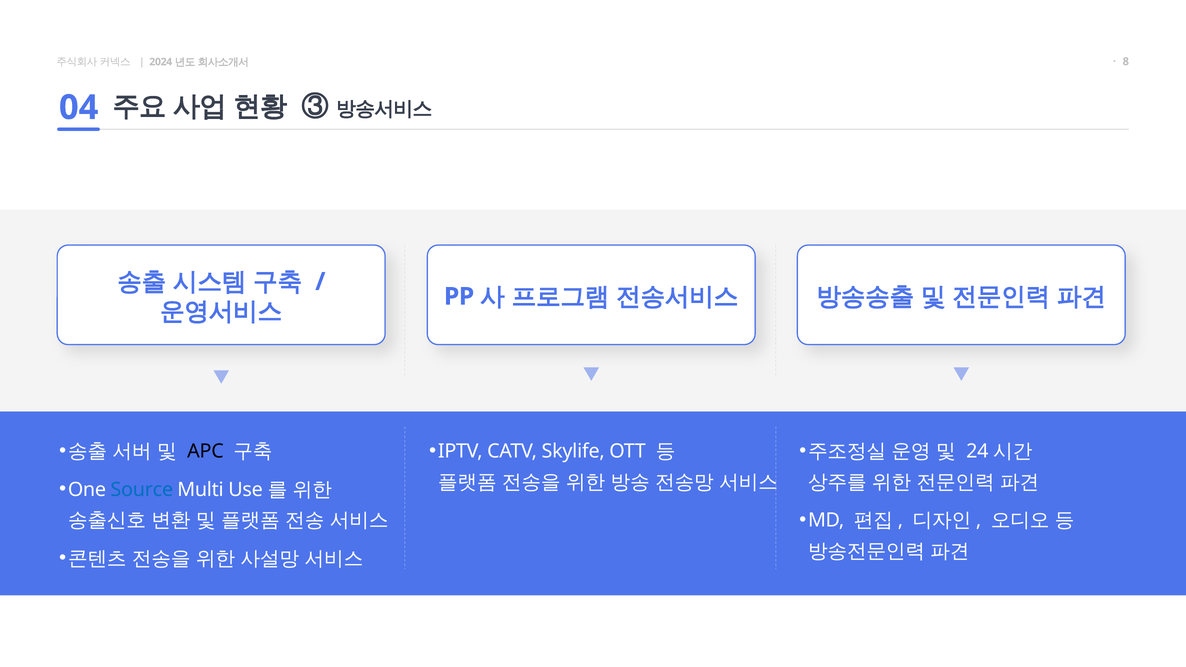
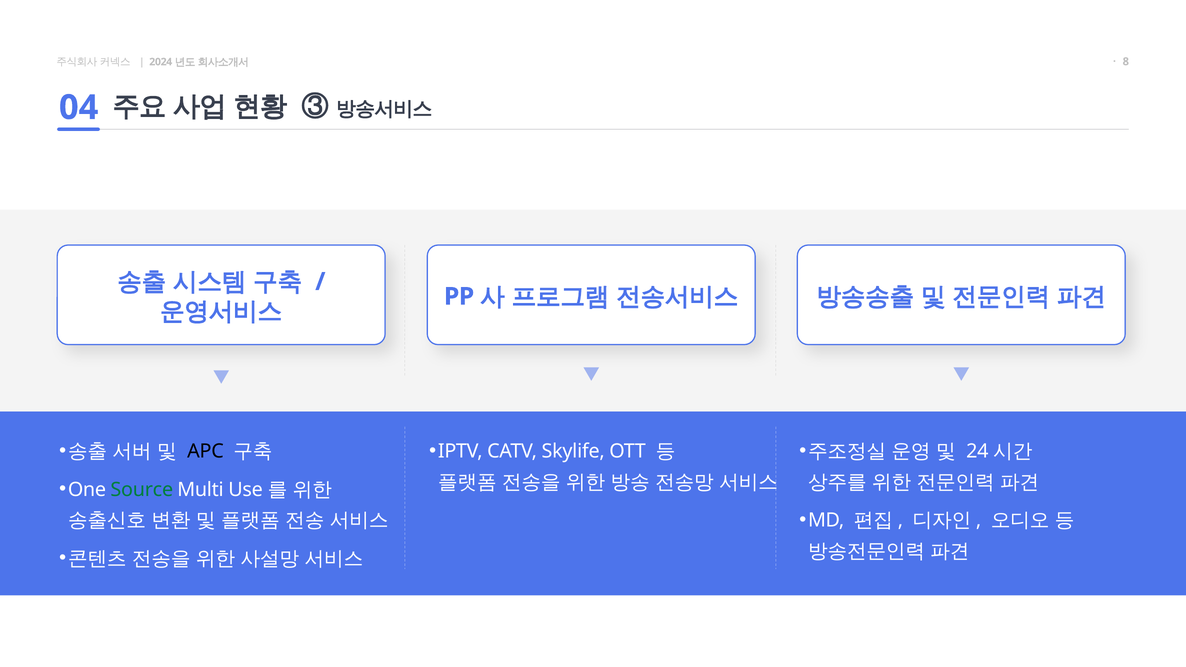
Source colour: blue -> green
